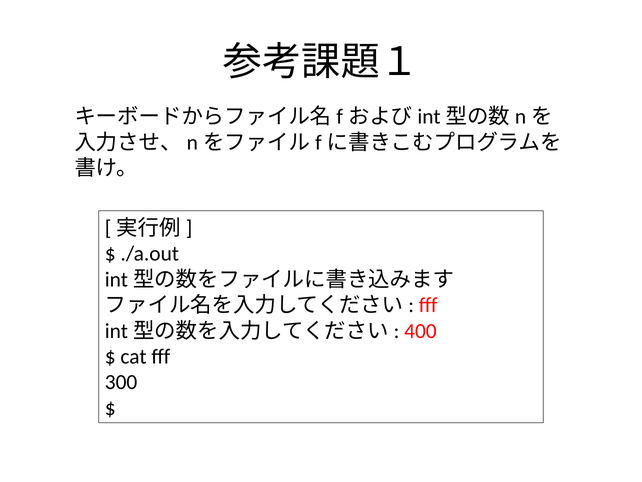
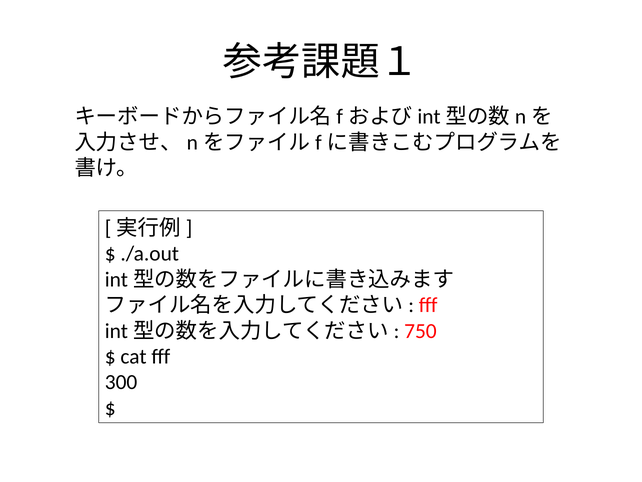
400: 400 -> 750
